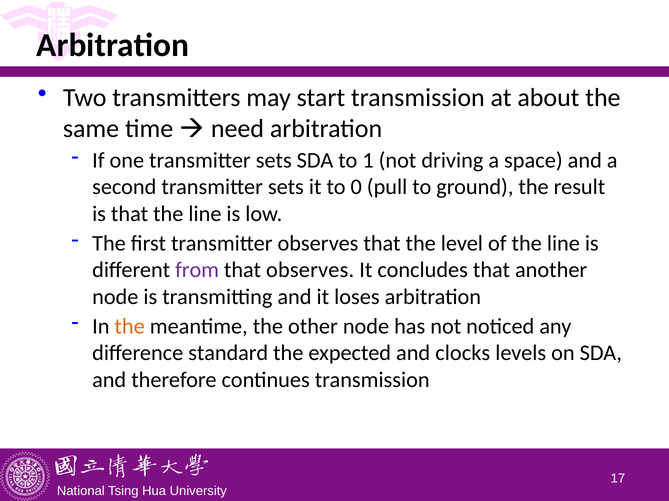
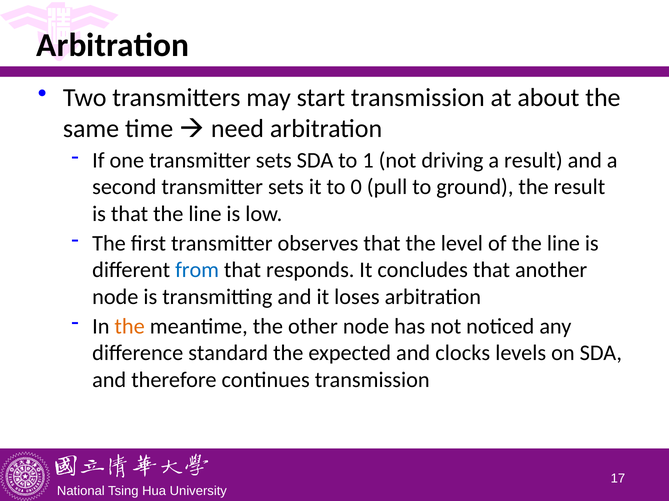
a space: space -> result
from colour: purple -> blue
that observes: observes -> responds
